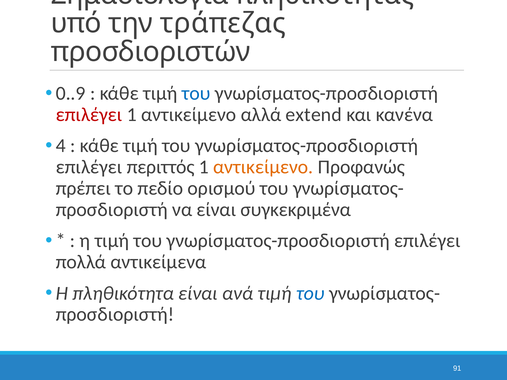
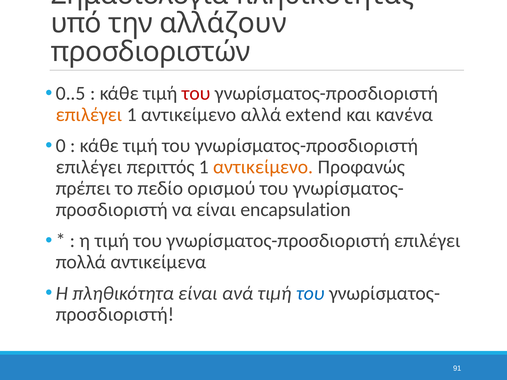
τράπεζας: τράπεζας -> αλλάζουν
0..9: 0..9 -> 0..5
του at (196, 93) colour: blue -> red
επιλέγει at (89, 115) colour: red -> orange
4: 4 -> 0
συγκεκριμένα: συγκεκριμένα -> encapsulation
